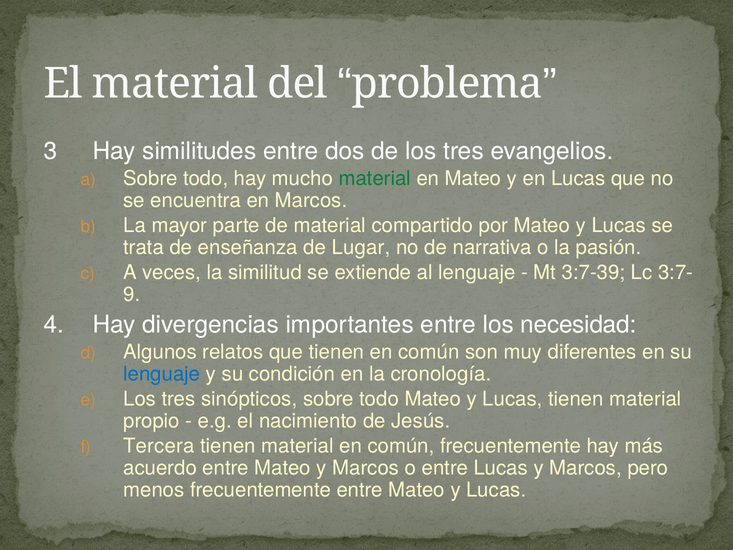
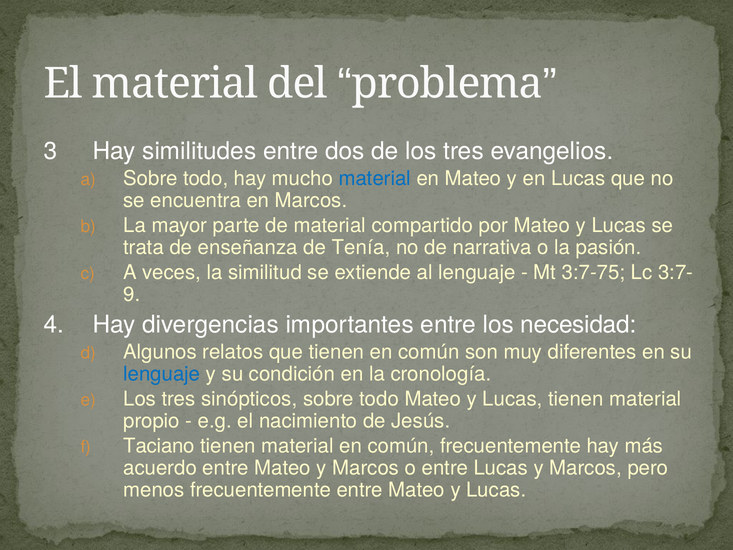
material at (375, 178) colour: green -> blue
Lugar: Lugar -> Tenía
3:7-39: 3:7-39 -> 3:7-75
Tercera: Tercera -> Taciano
